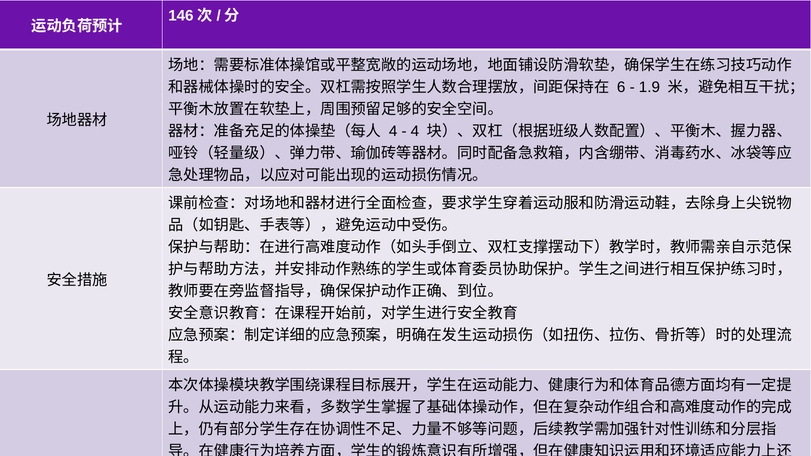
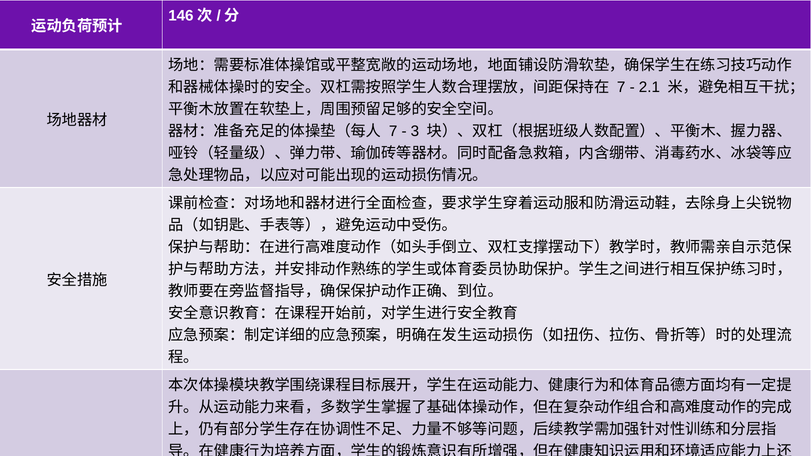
6 at (621, 87): 6 -> 7
1.9: 1.9 -> 2.1
4 at (393, 131): 4 -> 7
4 at (415, 131): 4 -> 3
